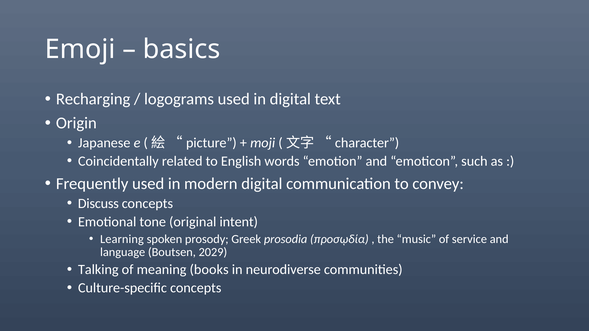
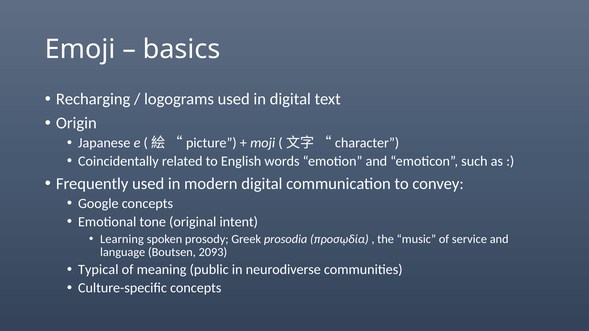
Discuss: Discuss -> Google
2029: 2029 -> 2093
Talking: Talking -> Typical
books: books -> public
